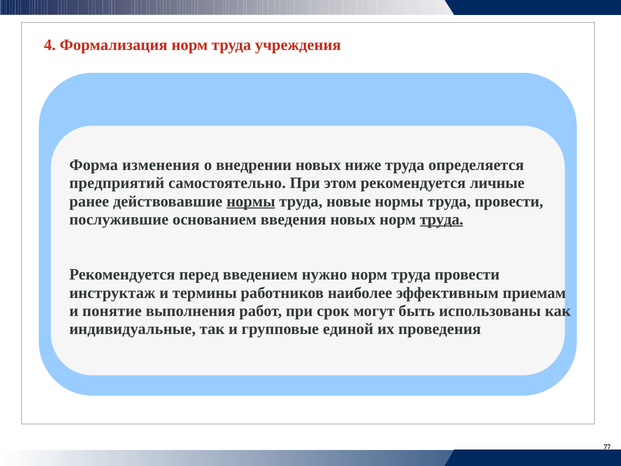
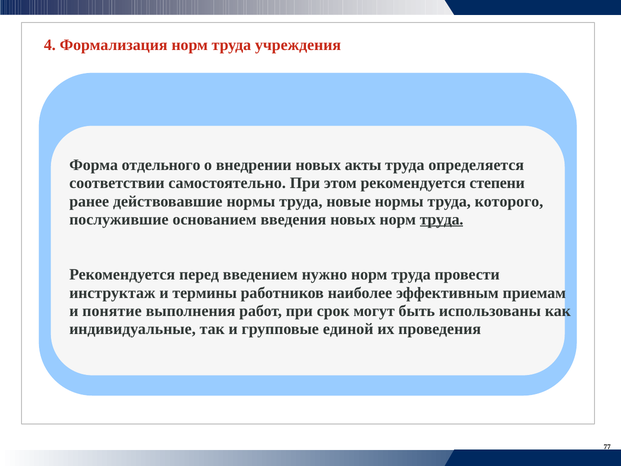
изменения: изменения -> отдельного
ниже: ниже -> акты
предприятий: предприятий -> соответствии
личные: личные -> степени
нормы at (251, 201) underline: present -> none
нормы труда провести: провести -> которого
